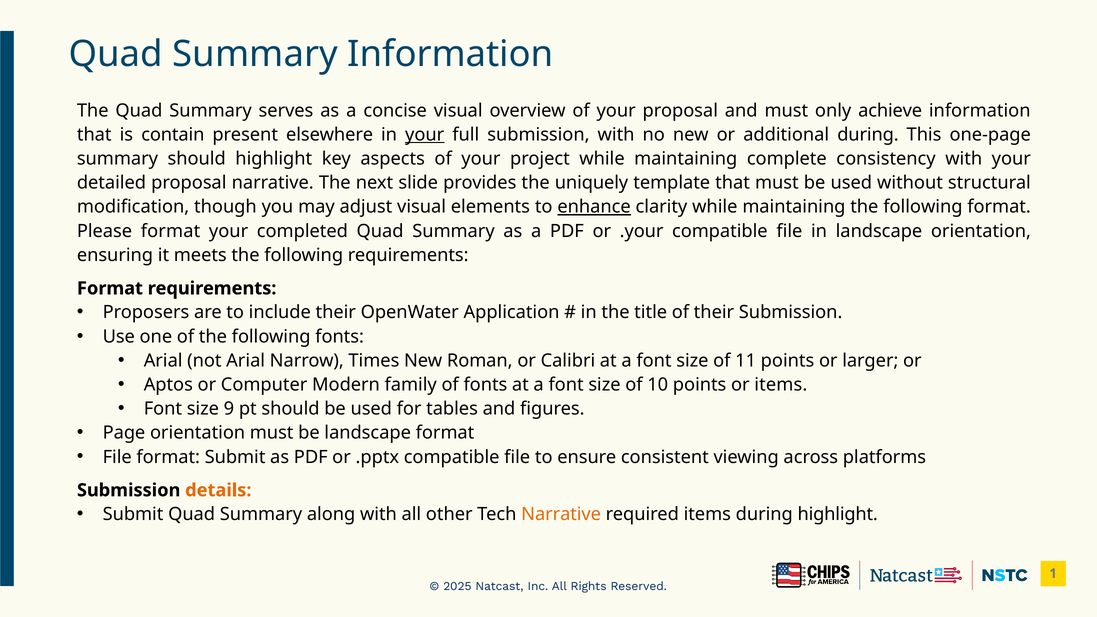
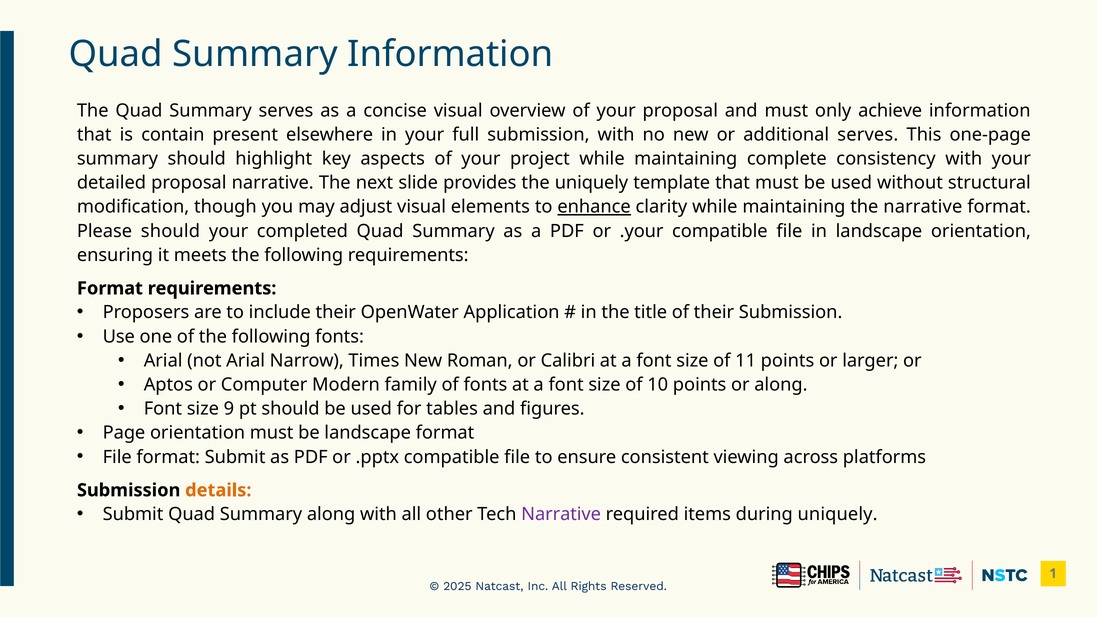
your at (425, 135) underline: present -> none
additional during: during -> serves
maintaining the following: following -> narrative
Please format: format -> should
or items: items -> along
Narrative at (561, 514) colour: orange -> purple
during highlight: highlight -> uniquely
